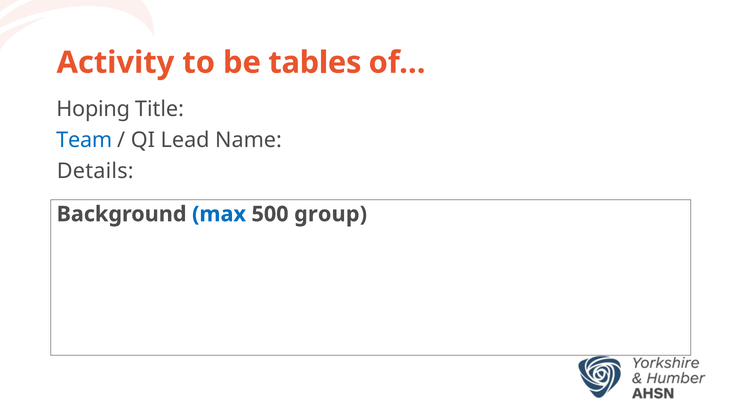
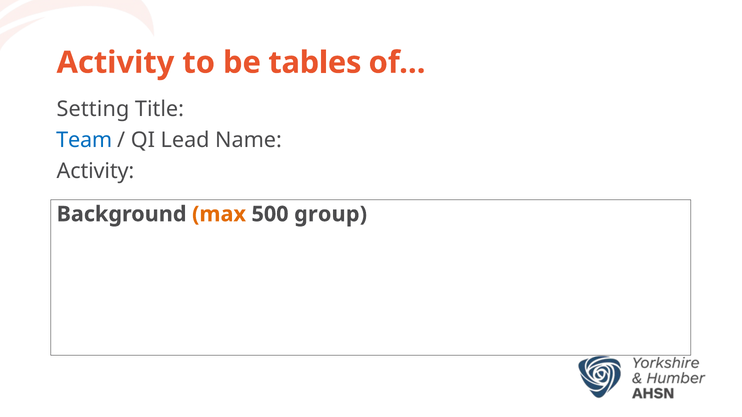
Hoping: Hoping -> Setting
Details at (95, 171): Details -> Activity
max colour: blue -> orange
